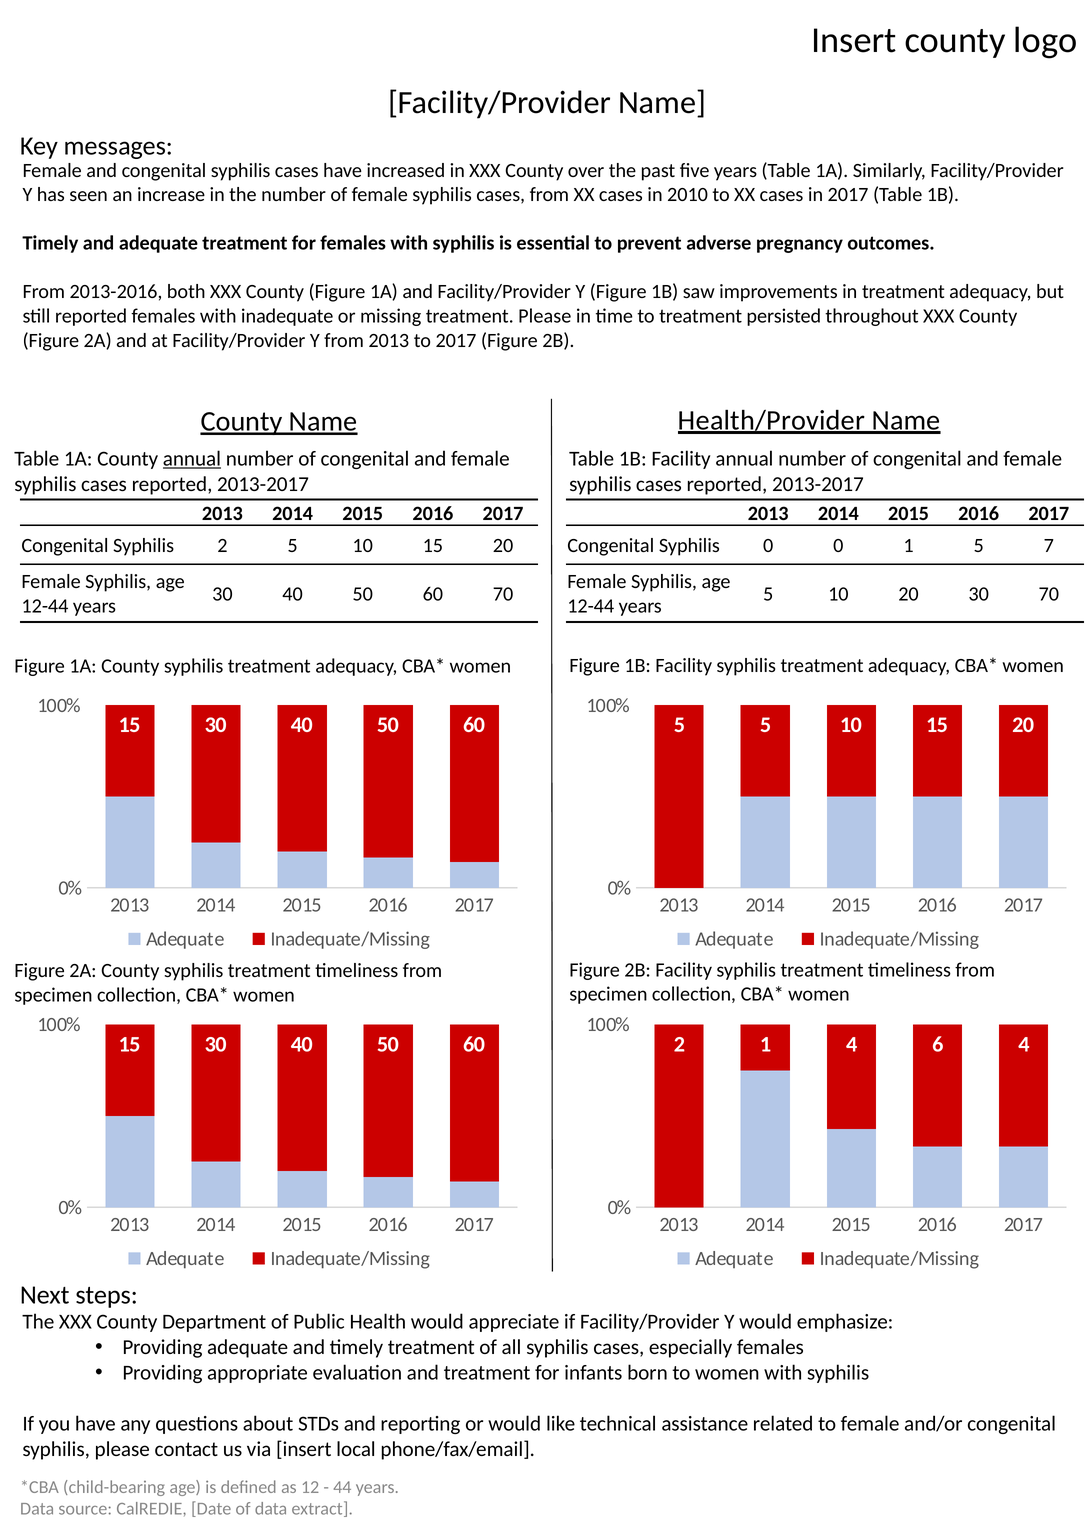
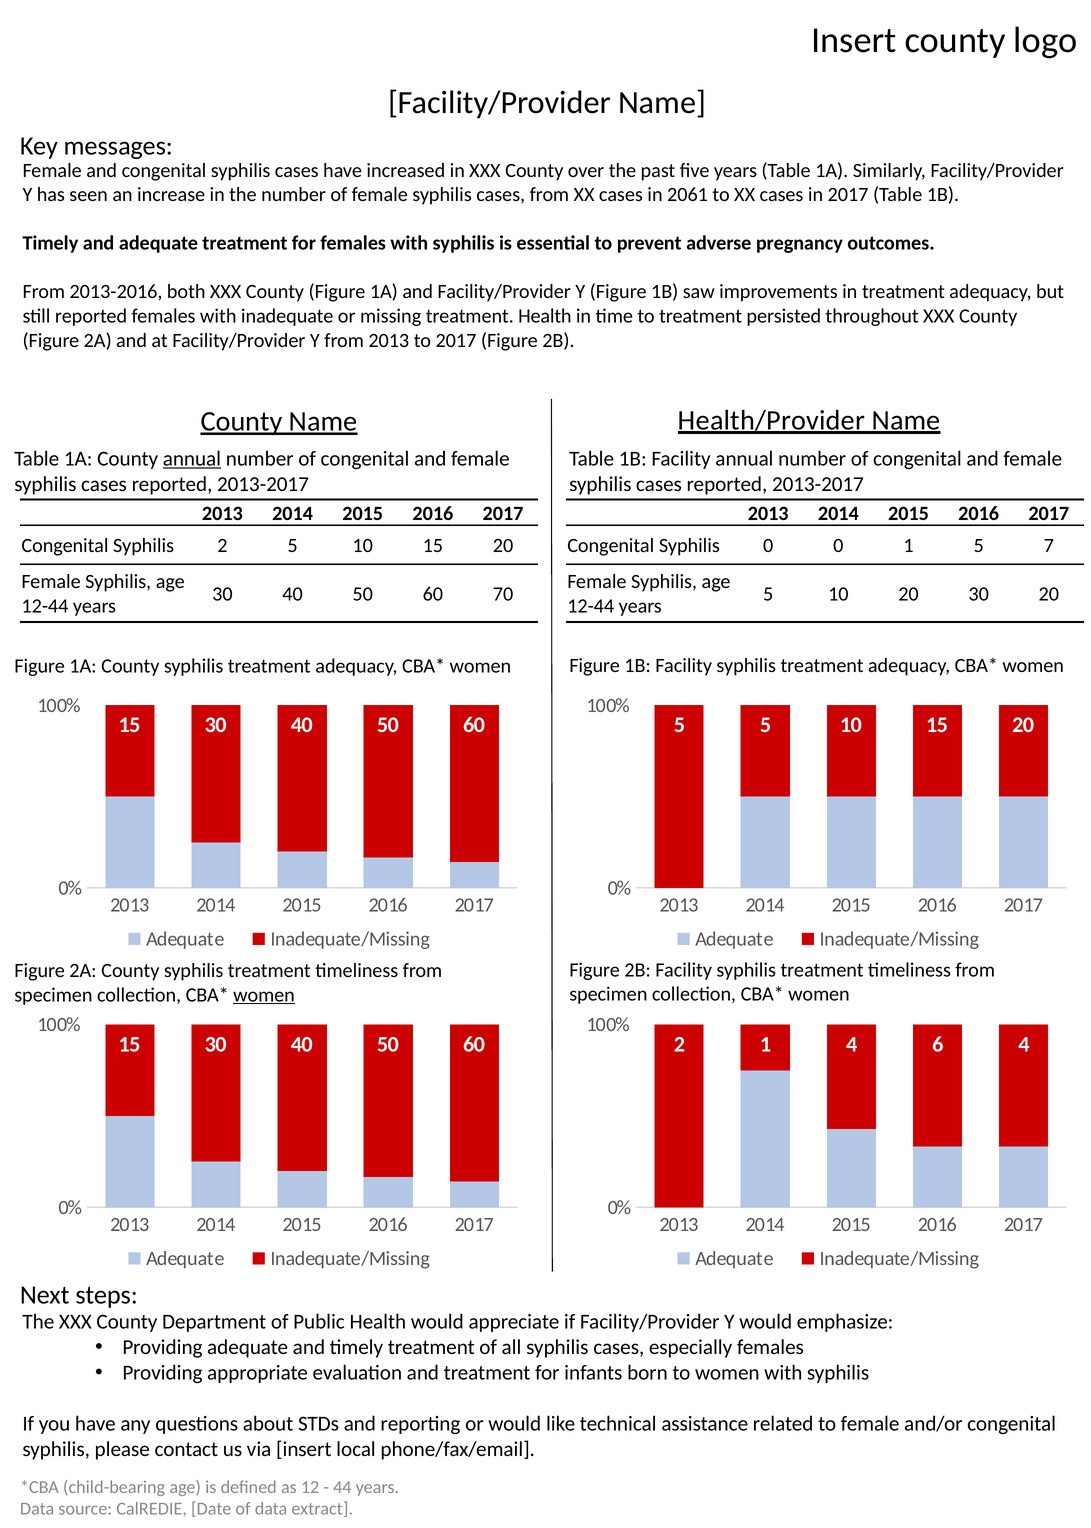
2010: 2010 -> 2061
treatment Please: Please -> Health
70 at (1049, 594): 70 -> 20
women at (264, 994) underline: none -> present
